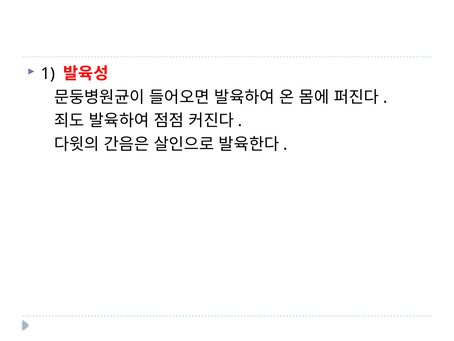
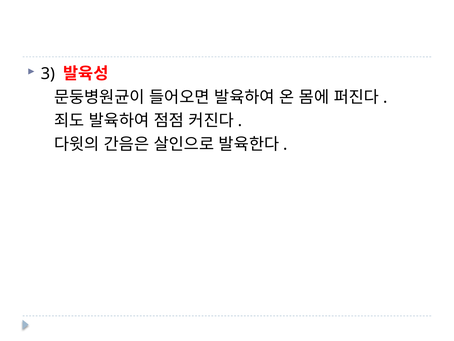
1: 1 -> 3
